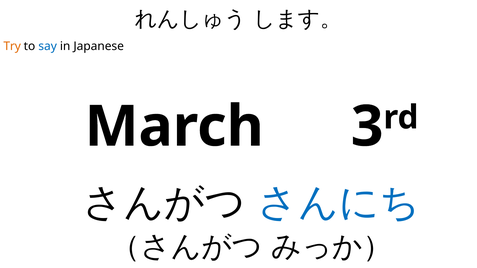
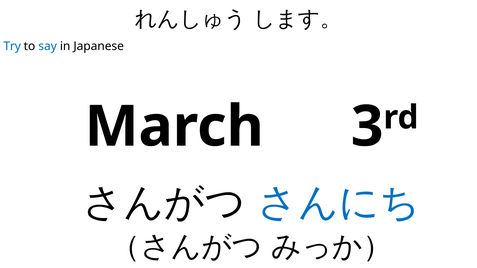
Try colour: orange -> blue
